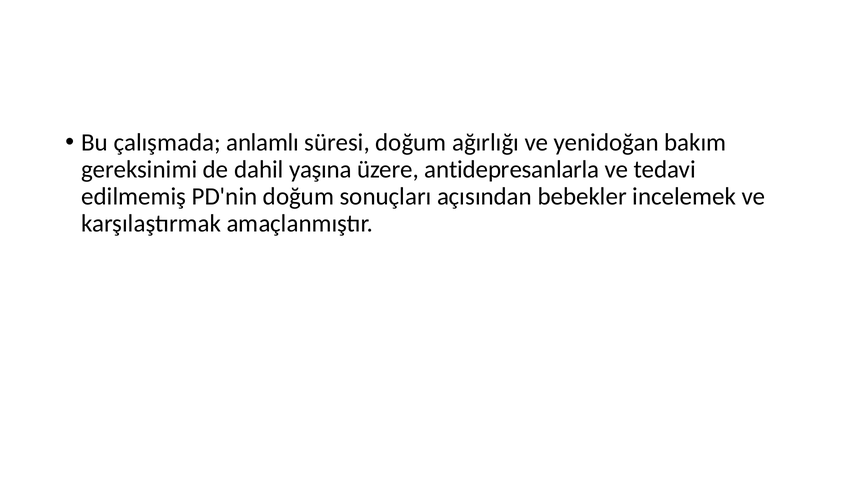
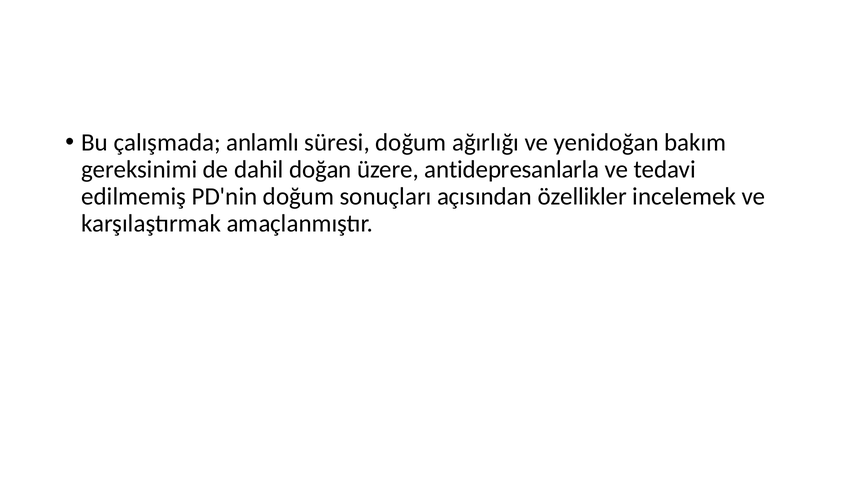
yaşına: yaşına -> doğan
bebekler: bebekler -> özellikler
